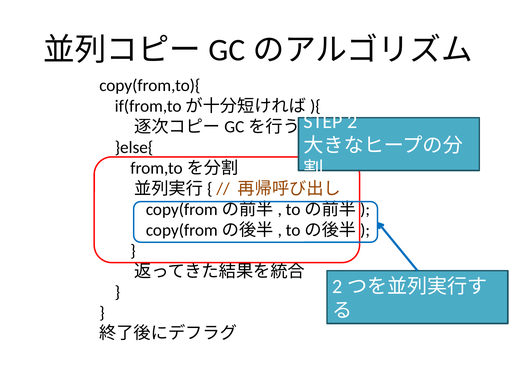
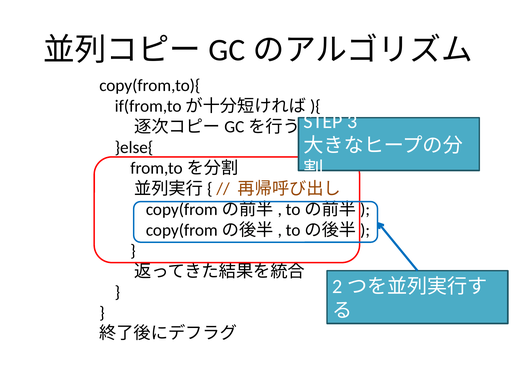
2: 2 -> 3
